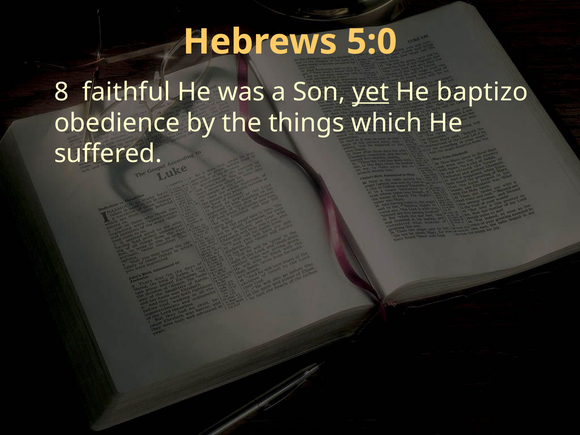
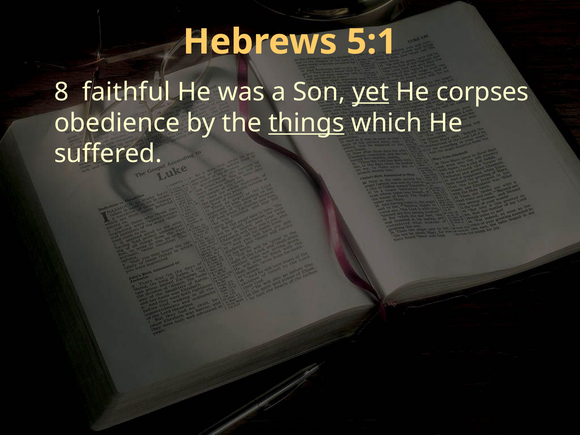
5:0: 5:0 -> 5:1
baptizo: baptizo -> corpses
things underline: none -> present
